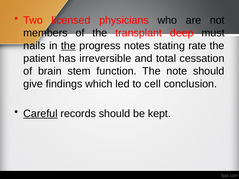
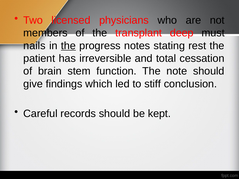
rate: rate -> rest
cell: cell -> stiff
Careful underline: present -> none
